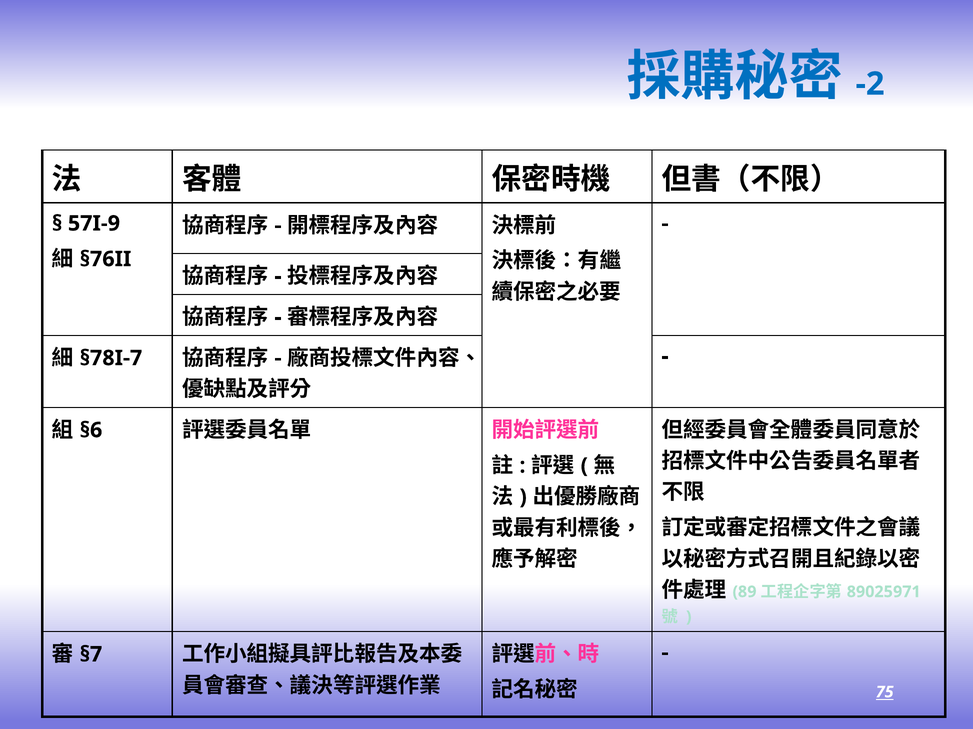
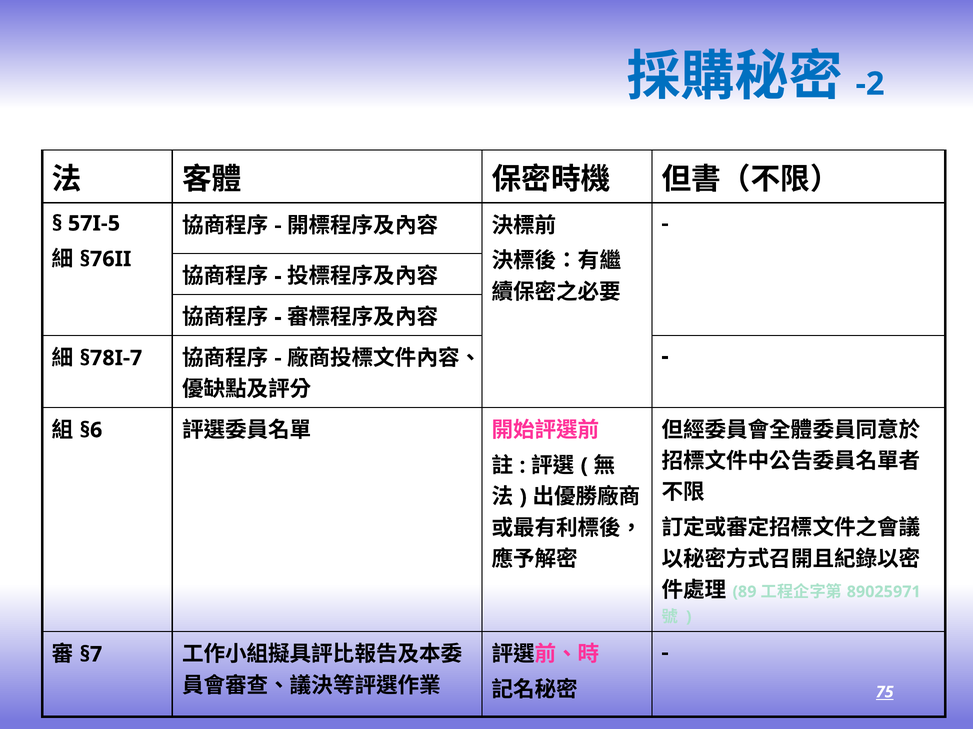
57I-9: 57I-9 -> 57I-5
